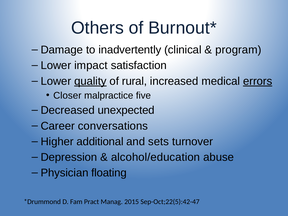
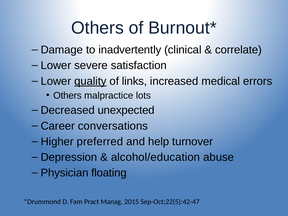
program: program -> correlate
impact: impact -> severe
rural: rural -> links
errors underline: present -> none
Closer at (67, 95): Closer -> Others
five: five -> lots
additional: additional -> preferred
sets: sets -> help
